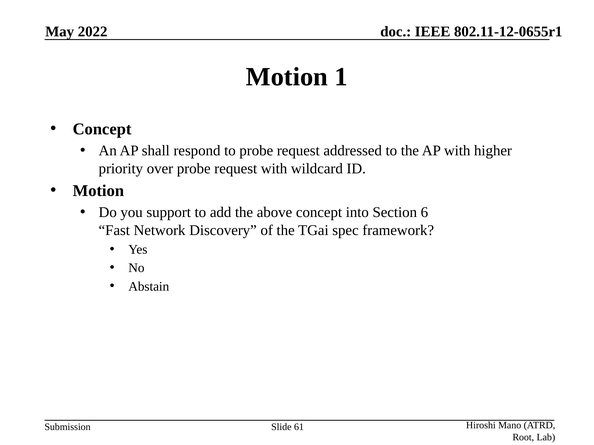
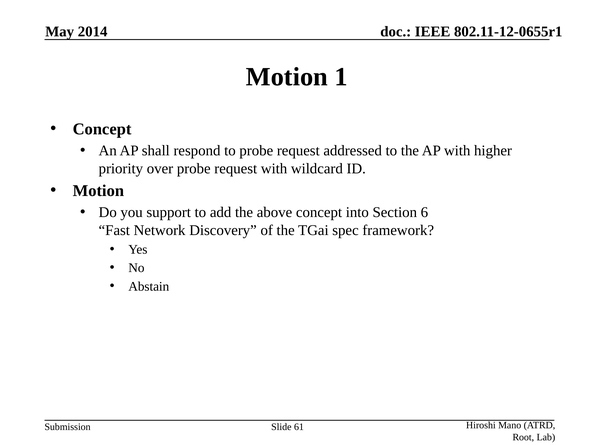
2022: 2022 -> 2014
